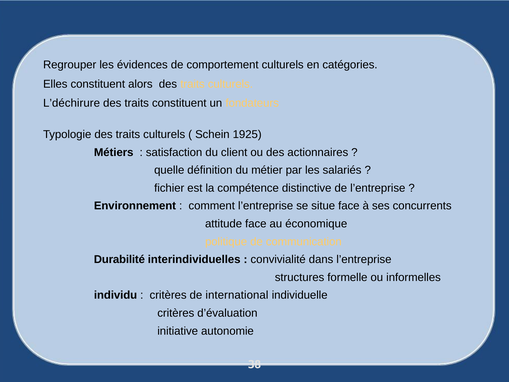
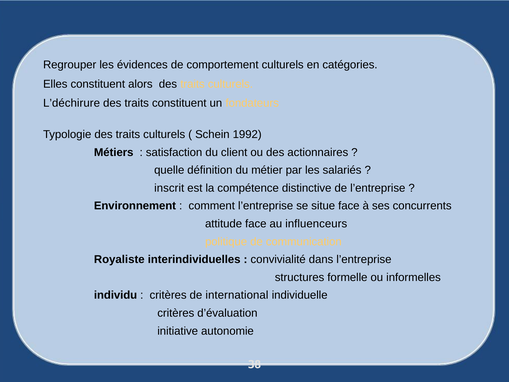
1925: 1925 -> 1992
fichier: fichier -> inscrit
économique: économique -> influenceurs
Durabilité: Durabilité -> Royaliste
